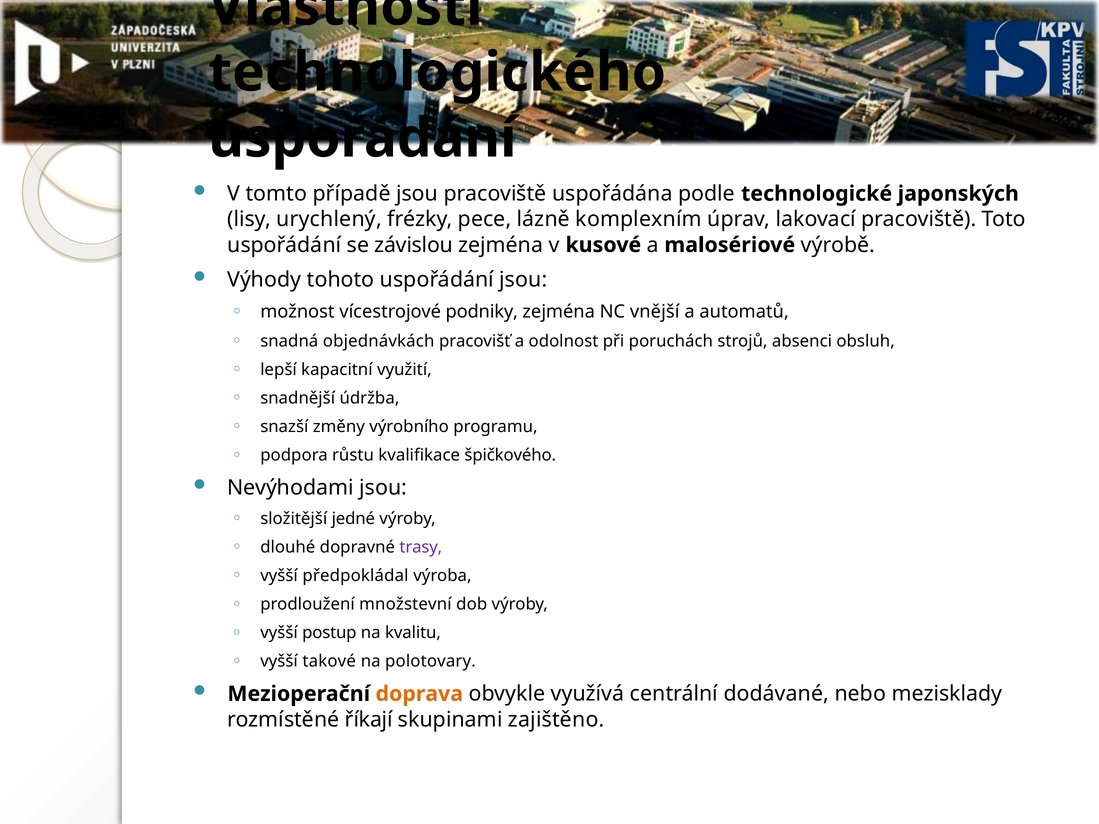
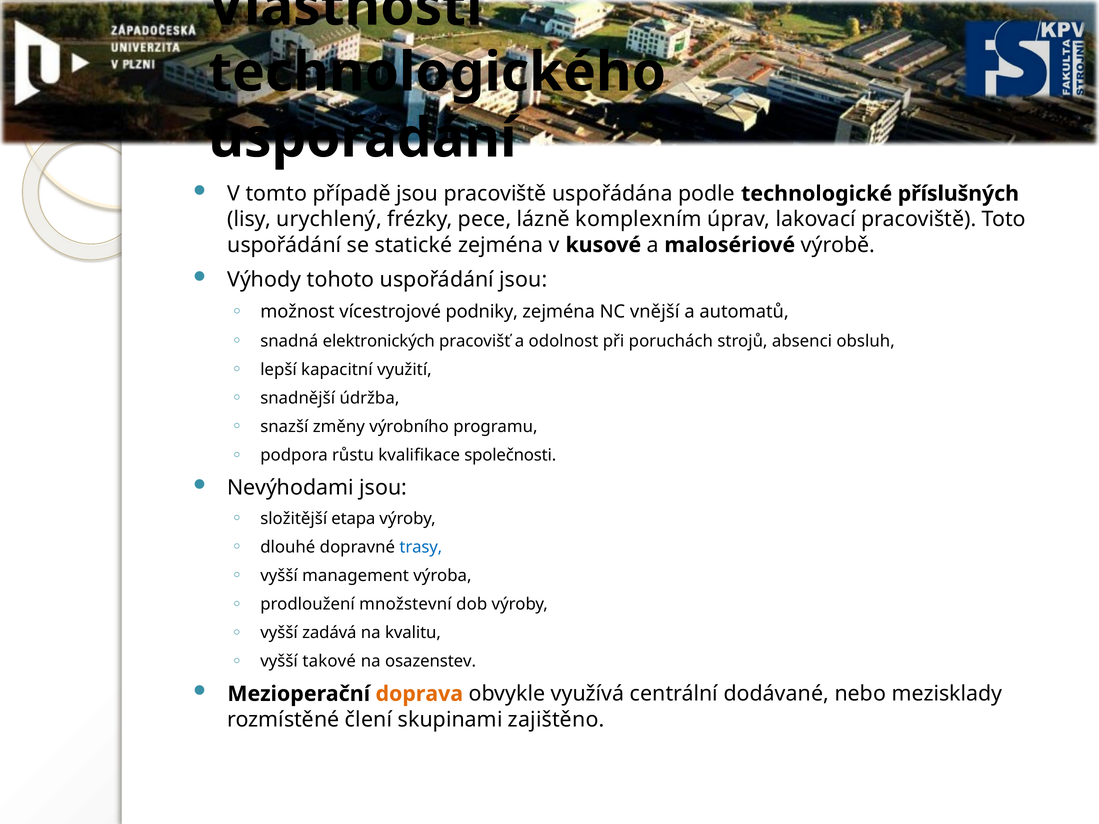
japonských: japonských -> příslušných
závislou: závislou -> statické
objednávkách: objednávkách -> elektronických
špičkového: špičkového -> společnosti
jedné: jedné -> etapa
trasy colour: purple -> blue
předpokládal: předpokládal -> management
postup: postup -> zadává
polotovary: polotovary -> osazenstev
říkají: říkají -> člení
